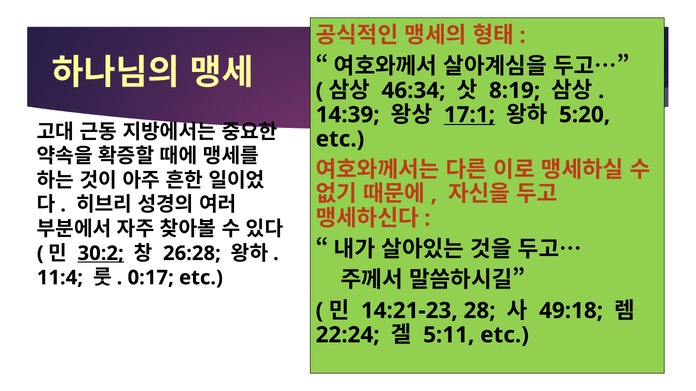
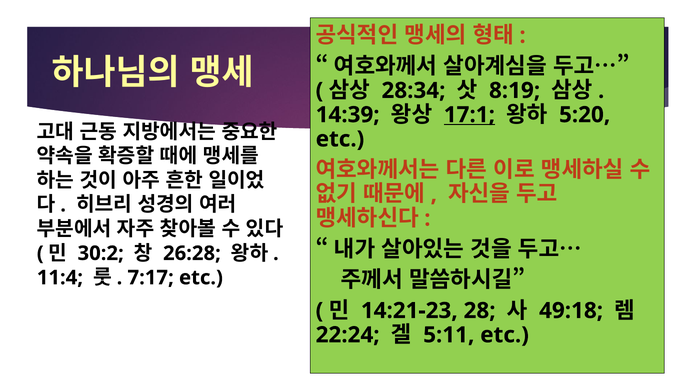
46:34: 46:34 -> 28:34
30:2 underline: present -> none
0:17: 0:17 -> 7:17
